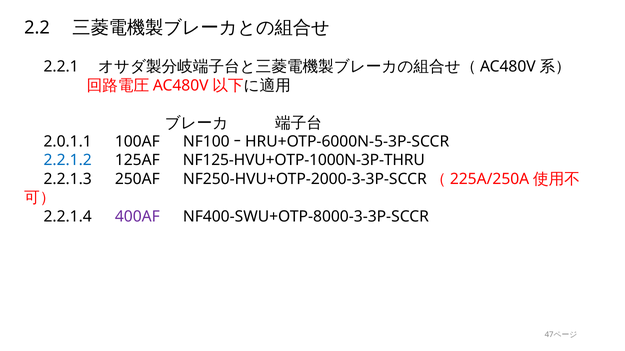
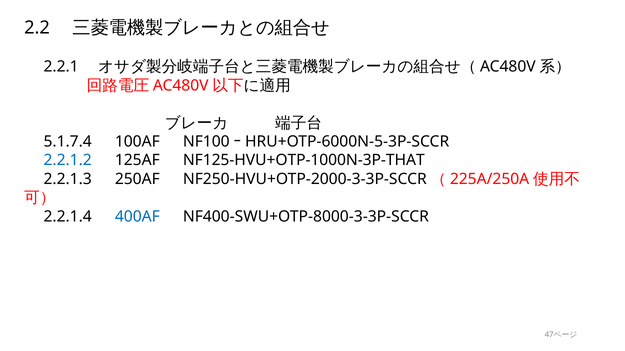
2.0.1.1: 2.0.1.1 -> 5.1.7.4
NF125-HVU+OTP-1000N-3P-THRU: NF125-HVU+OTP-1000N-3P-THRU -> NF125-HVU+OTP-1000N-3P-THAT
400AF colour: purple -> blue
